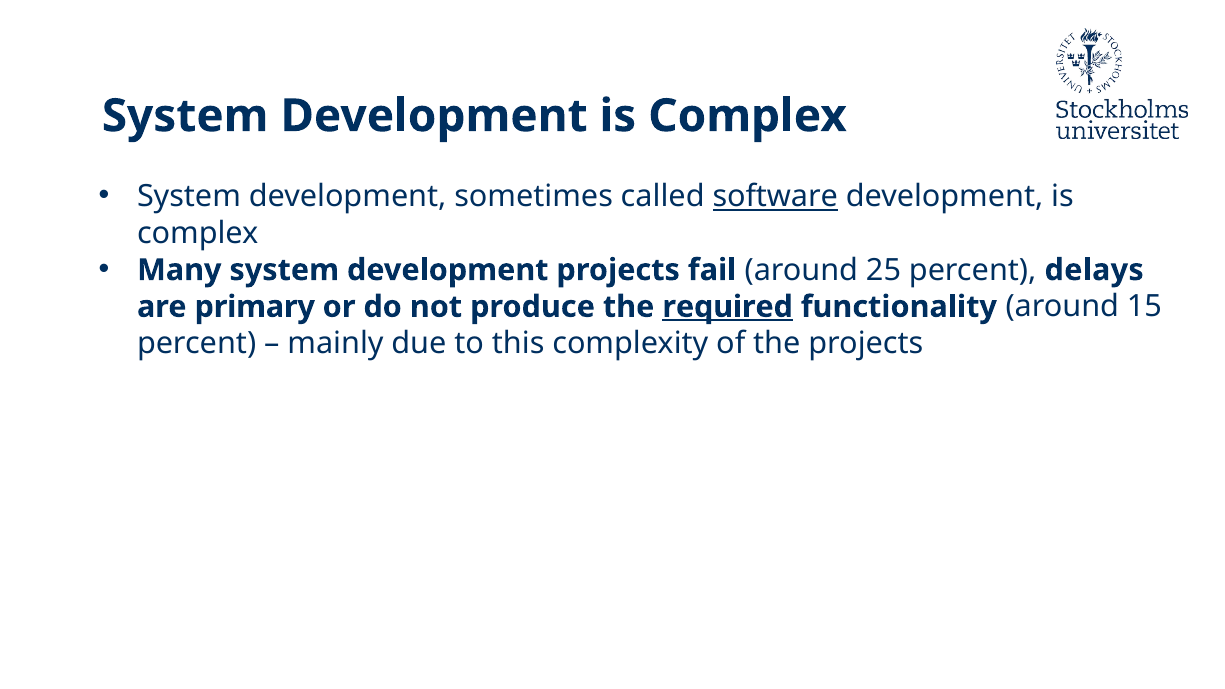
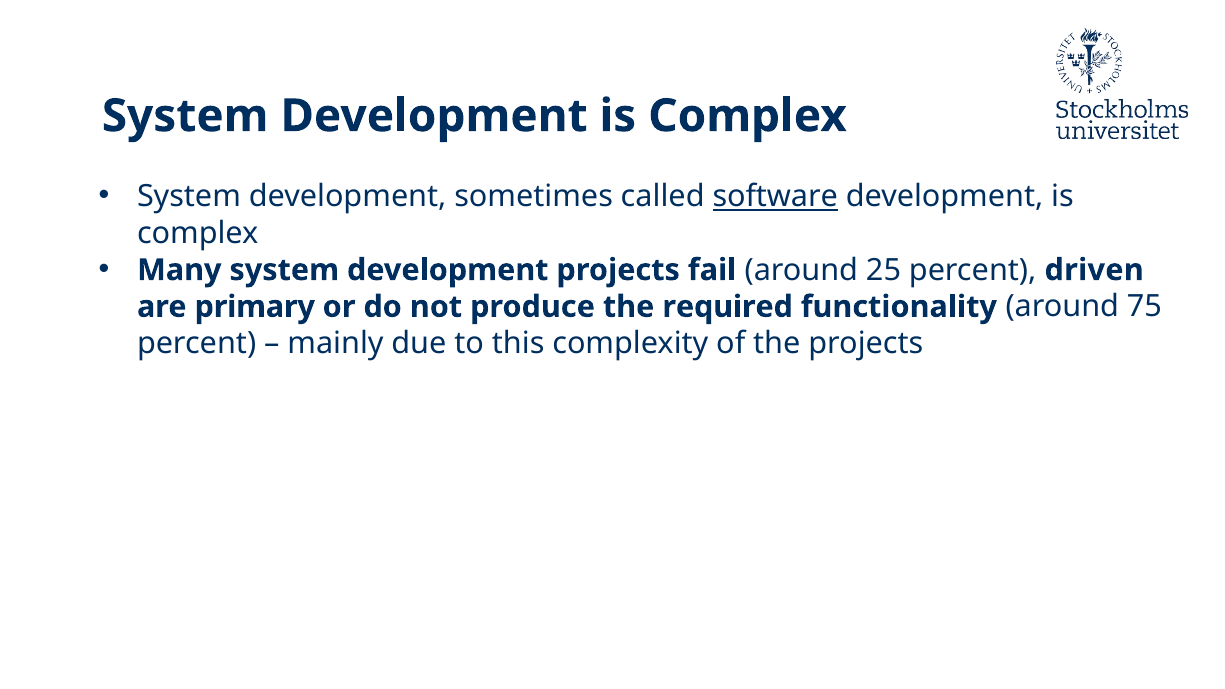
delays: delays -> driven
required underline: present -> none
15: 15 -> 75
